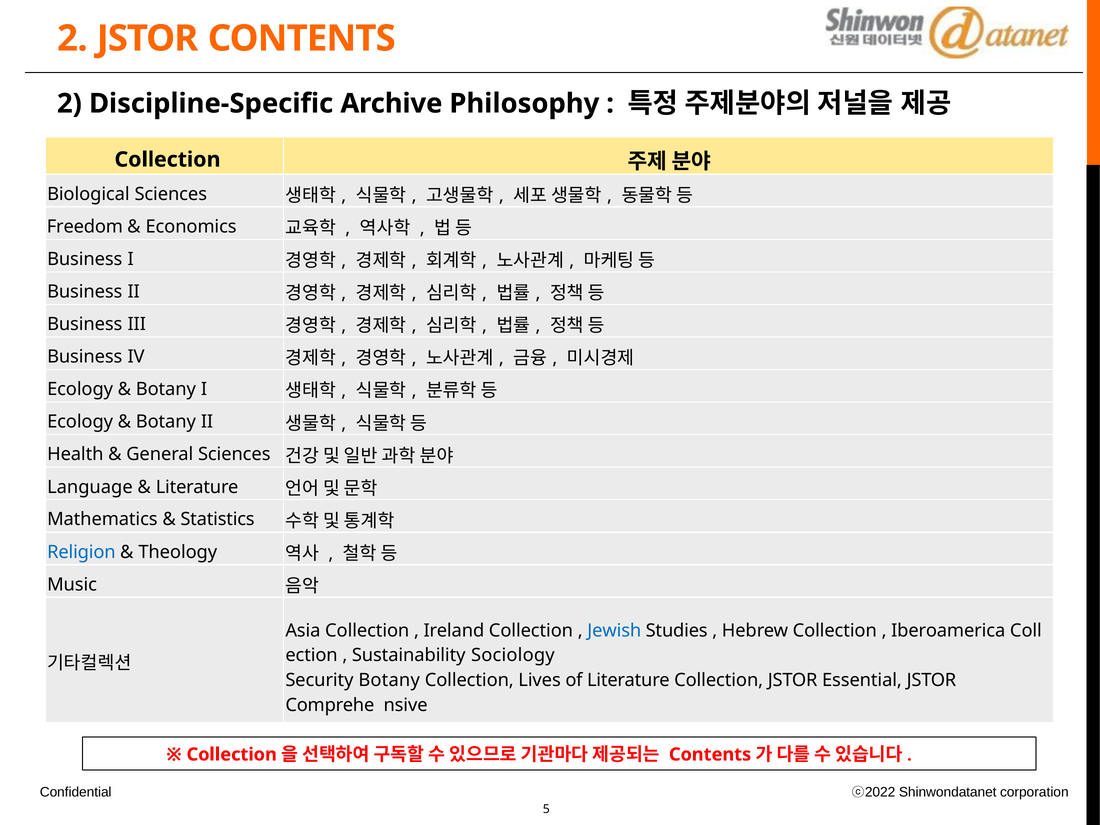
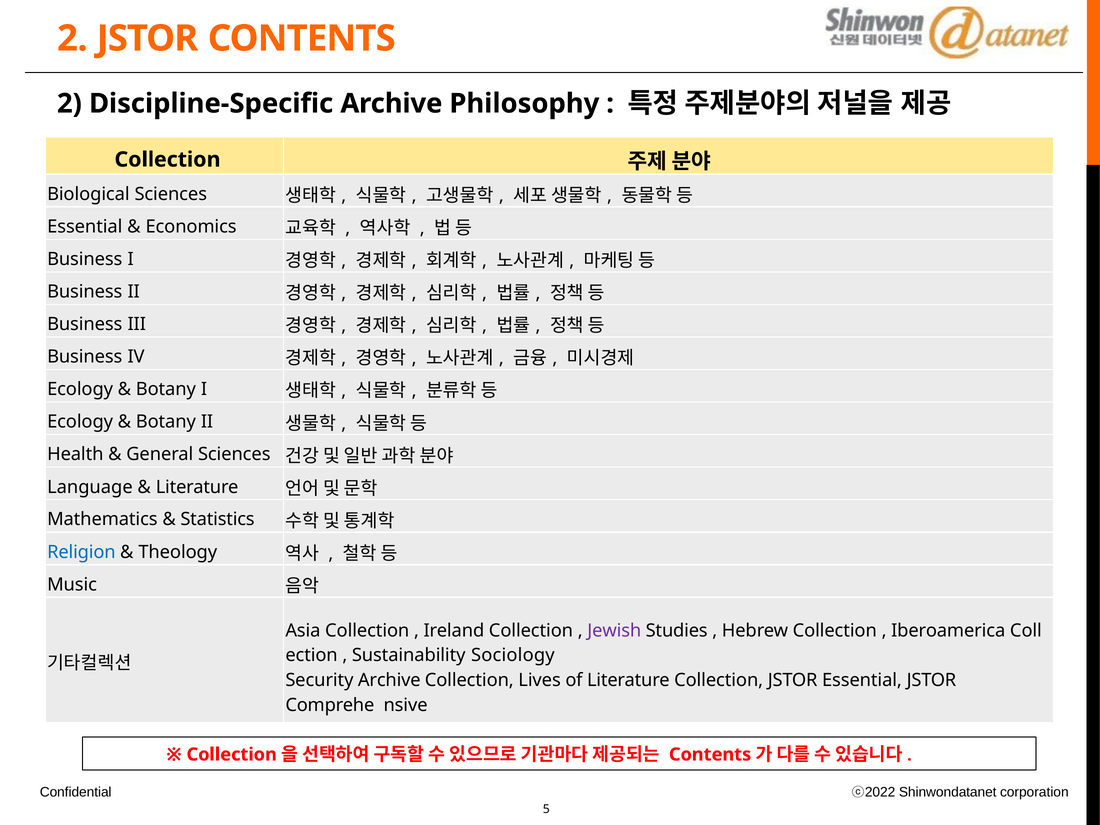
Freedom at (85, 227): Freedom -> Essential
Jewish colour: blue -> purple
Security Botany: Botany -> Archive
